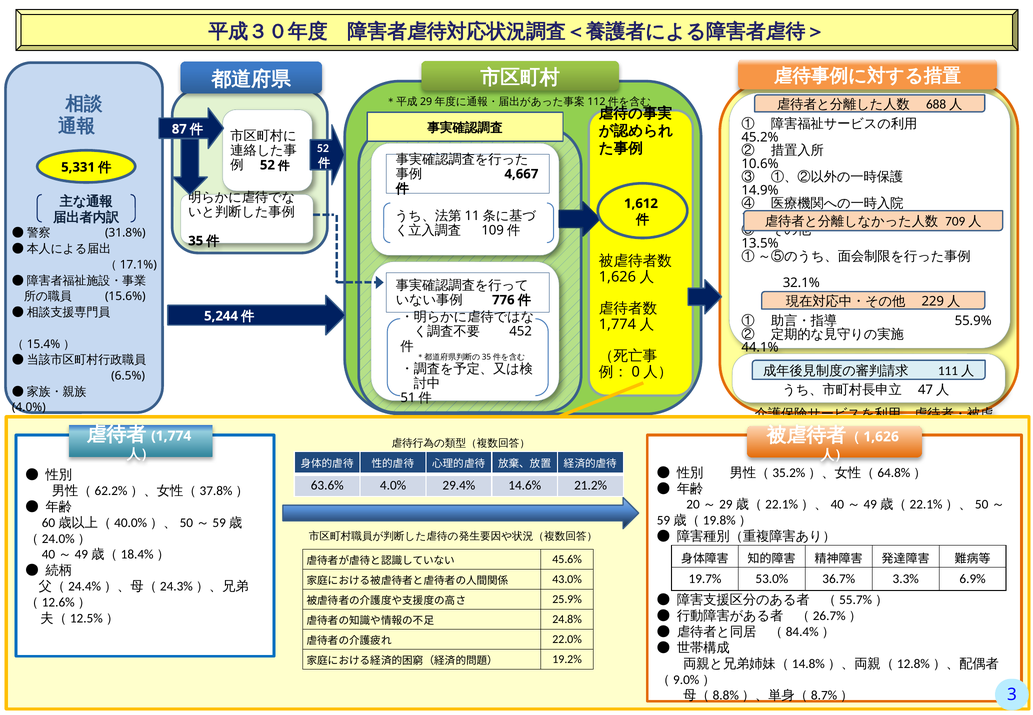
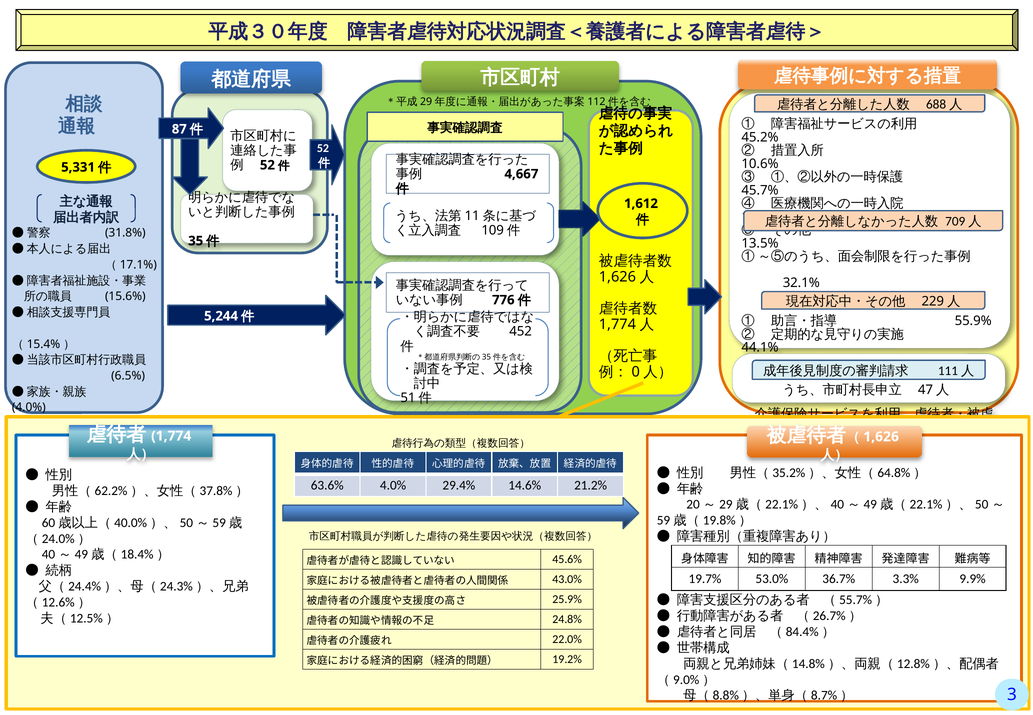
14.9%: 14.9% -> 45.7%
6.9%: 6.9% -> 9.9%
